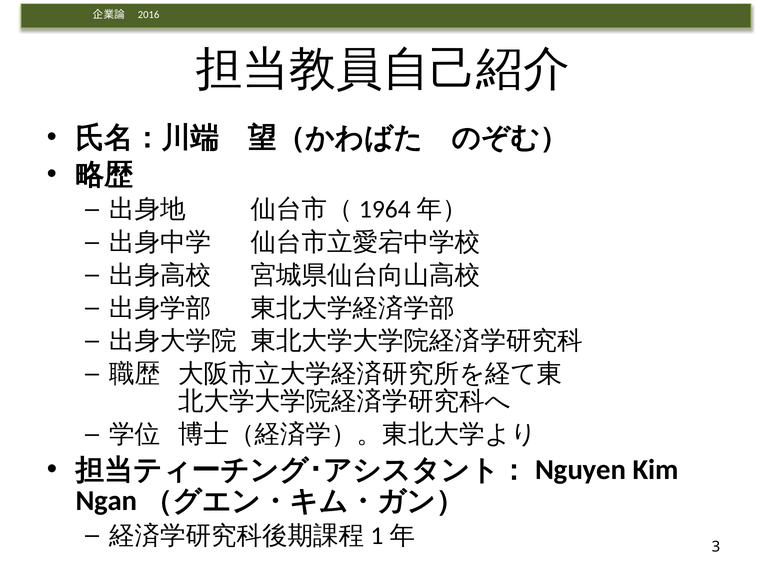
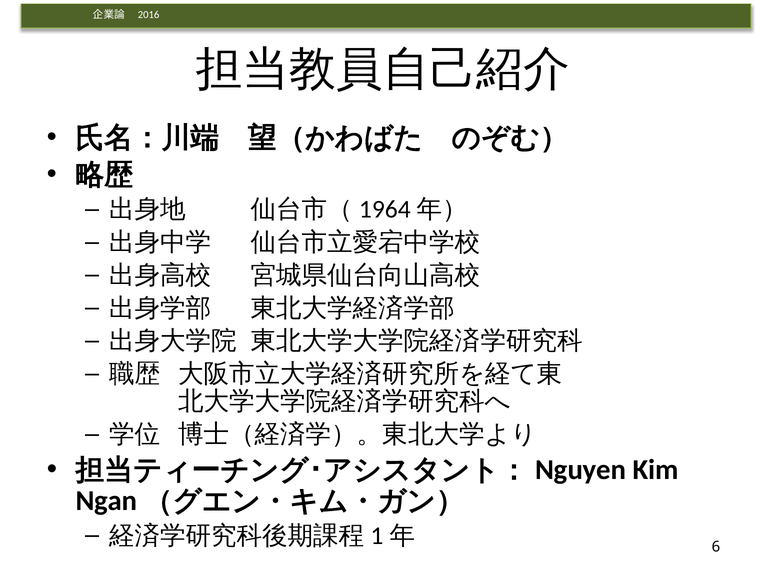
3: 3 -> 6
